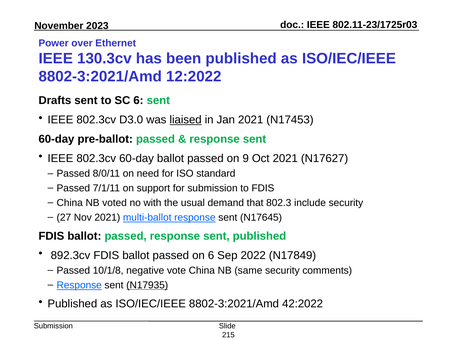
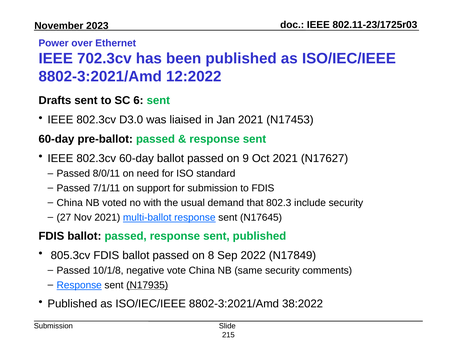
130.3cv: 130.3cv -> 702.3cv
liaised underline: present -> none
892.3cv: 892.3cv -> 805.3cv
on 6: 6 -> 8
42:2022: 42:2022 -> 38:2022
